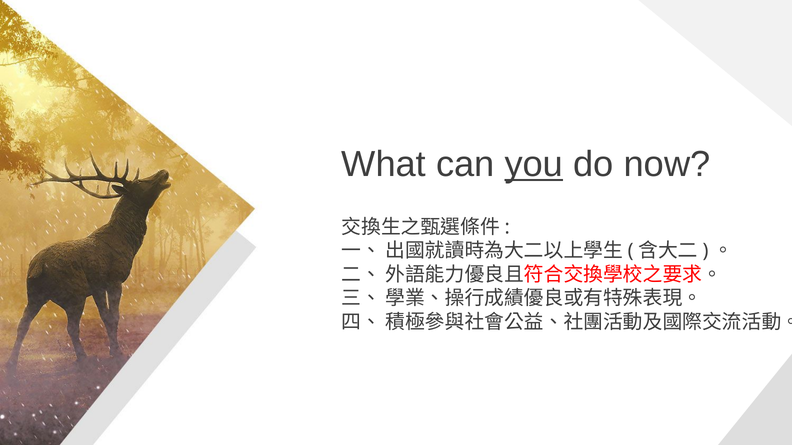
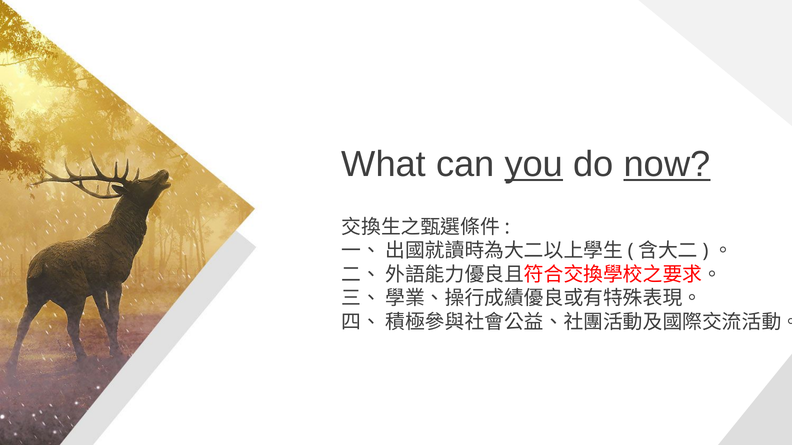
now underline: none -> present
